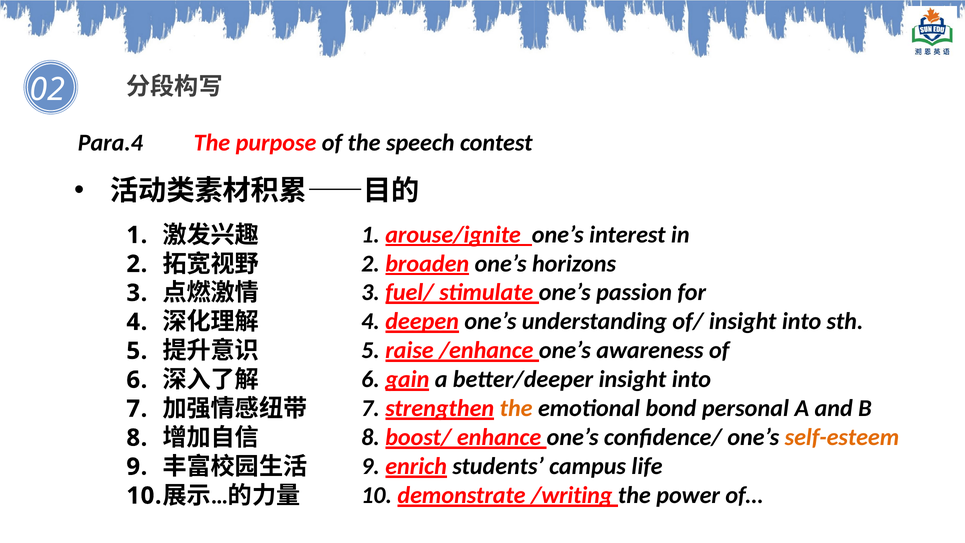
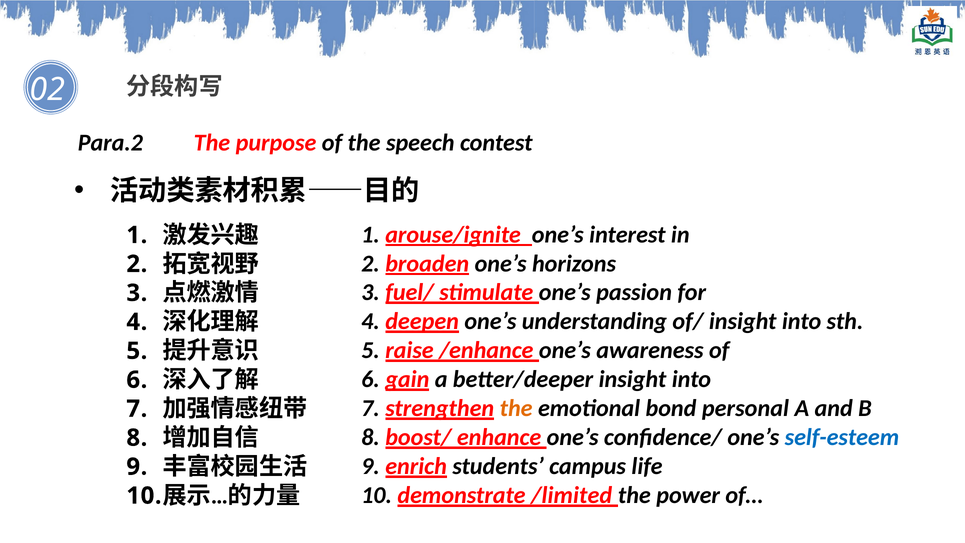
Para.4: Para.4 -> Para.2
self-esteem colour: orange -> blue
/writing: /writing -> /limited
